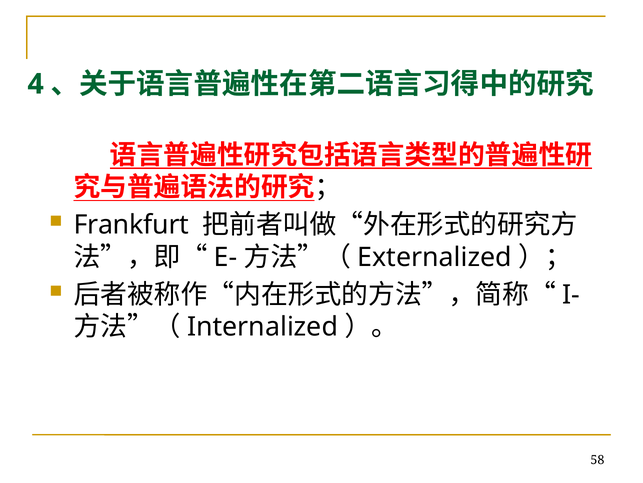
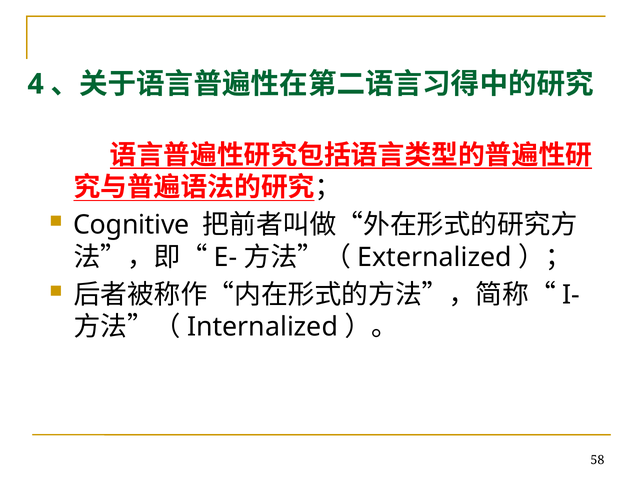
Frankfurt: Frankfurt -> Cognitive
